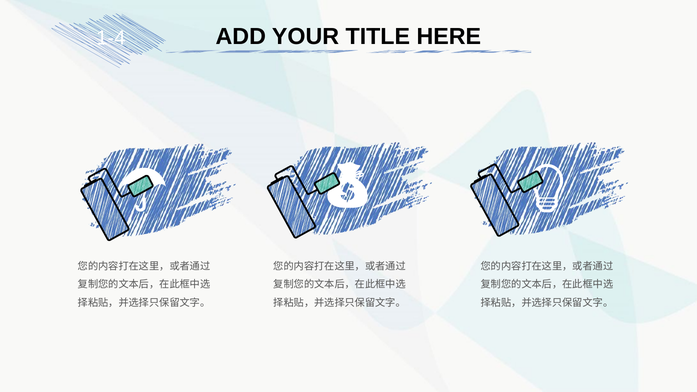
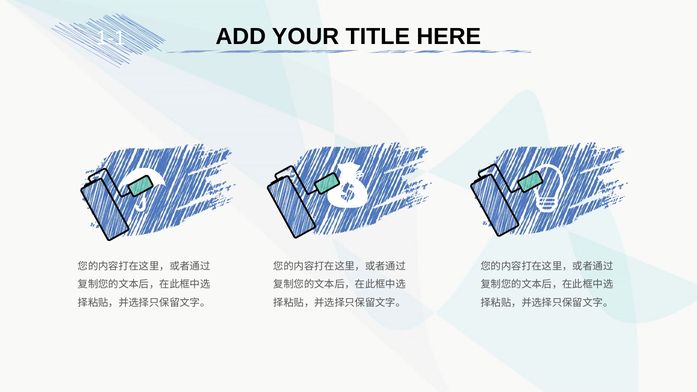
1-4: 1-4 -> 1-1
